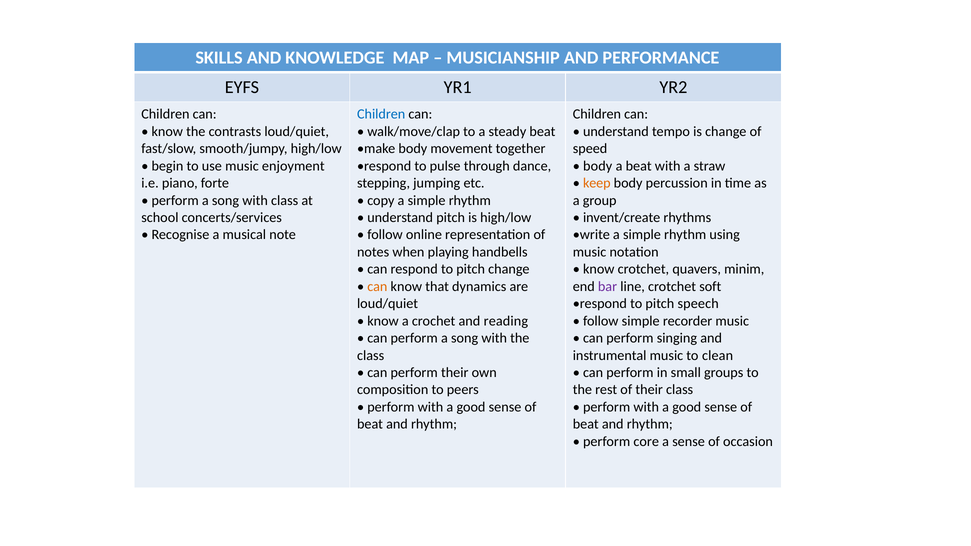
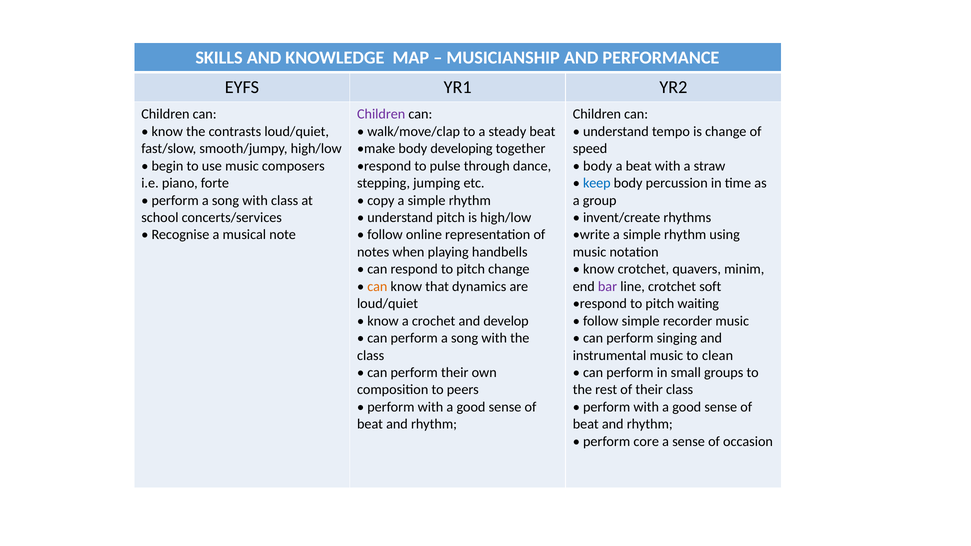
Children at (381, 114) colour: blue -> purple
movement: movement -> developing
enjoyment: enjoyment -> composers
keep colour: orange -> blue
speech: speech -> waiting
reading: reading -> develop
